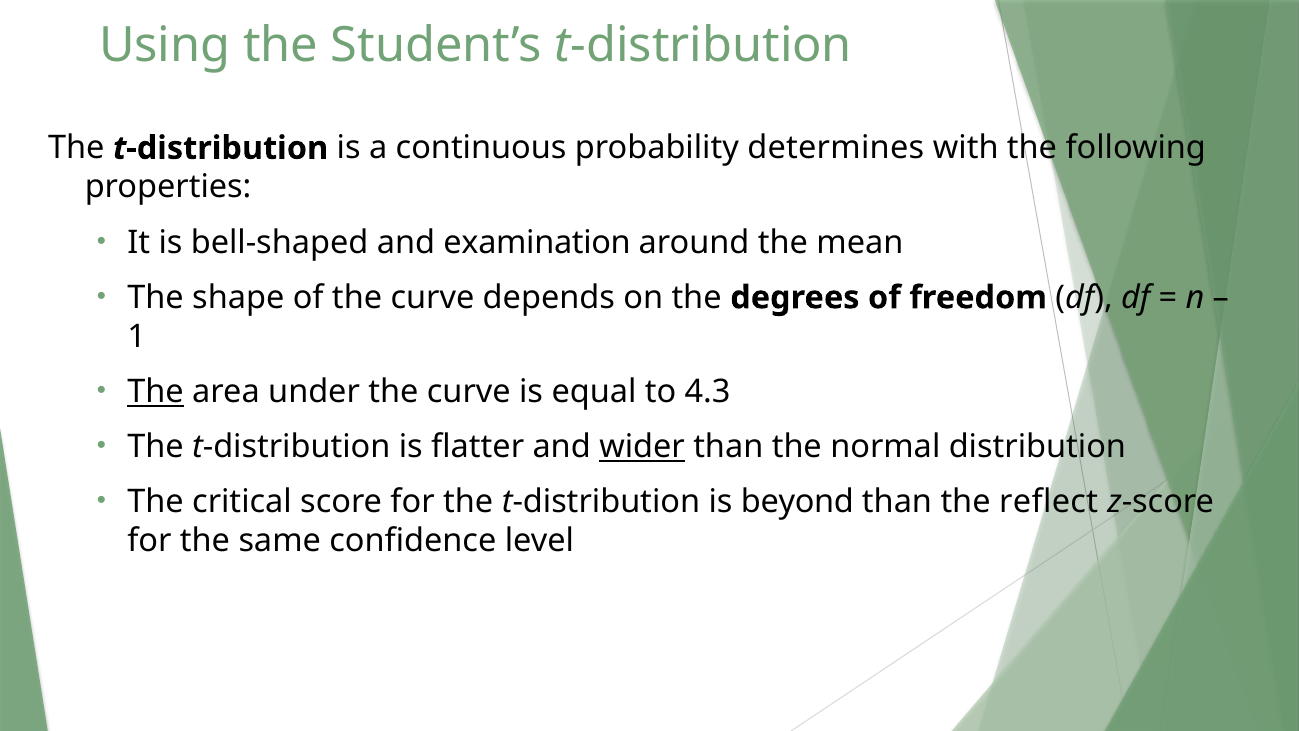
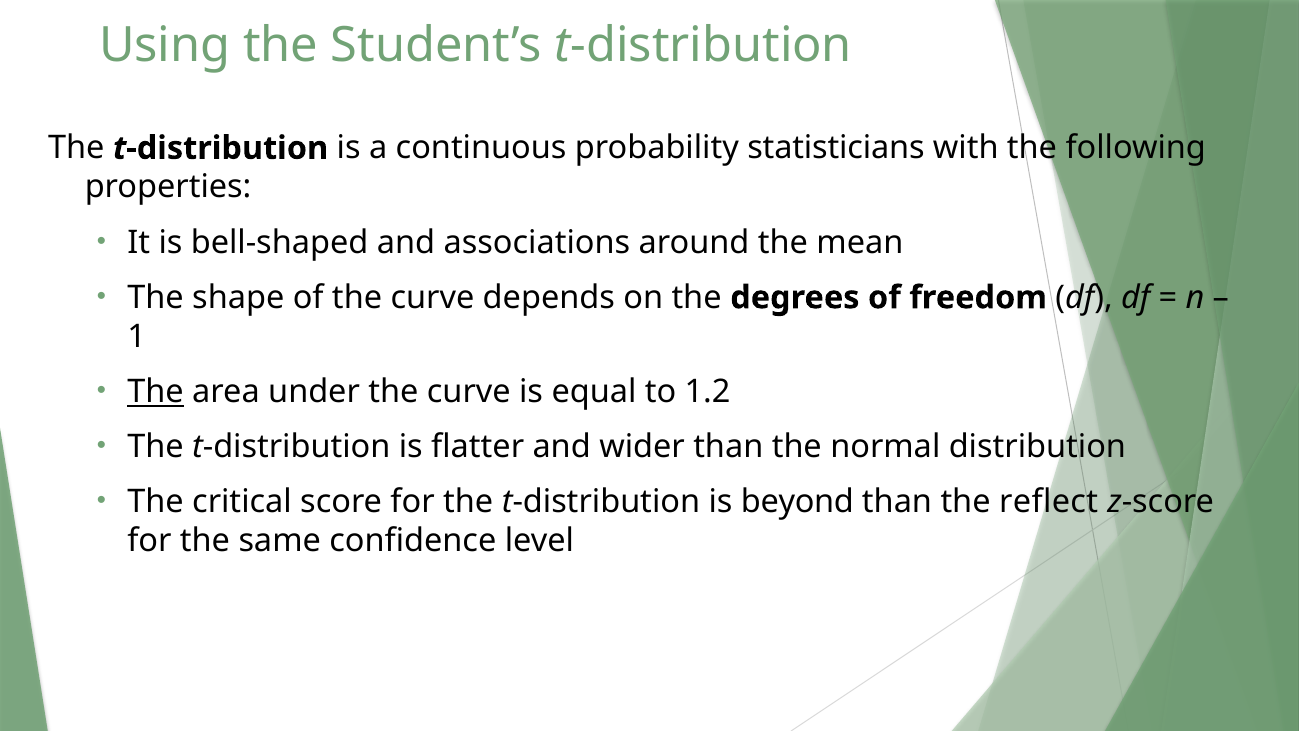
determines: determines -> statisticians
examination: examination -> associations
4.3: 4.3 -> 1.2
wider underline: present -> none
